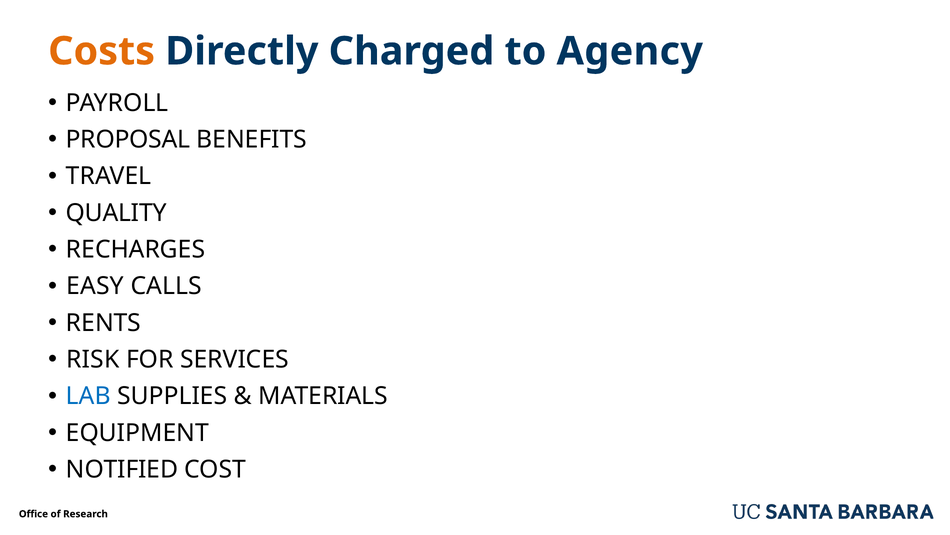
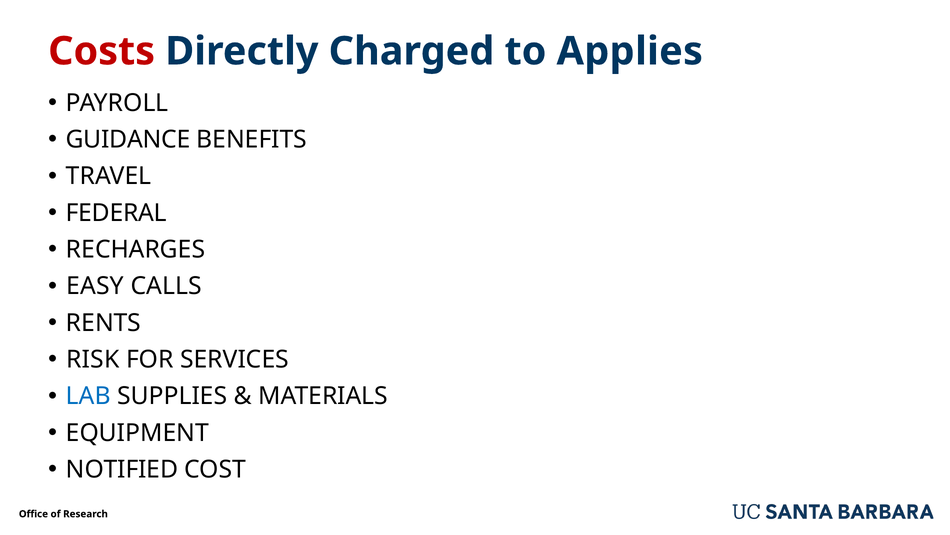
Costs colour: orange -> red
Agency: Agency -> Applies
PROPOSAL: PROPOSAL -> GUIDANCE
QUALITY: QUALITY -> FEDERAL
